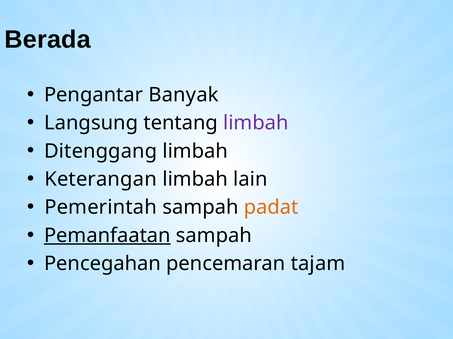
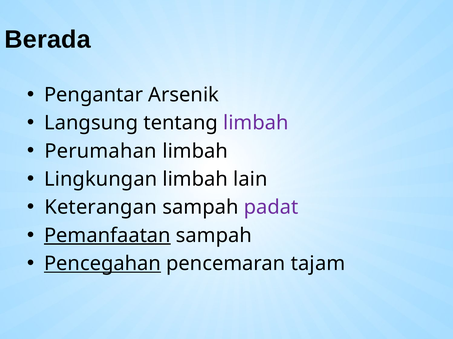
Banyak: Banyak -> Arsenik
Ditenggang: Ditenggang -> Perumahan
Keterangan: Keterangan -> Lingkungan
Pemerintah: Pemerintah -> Keterangan
padat colour: orange -> purple
Pencegahan underline: none -> present
